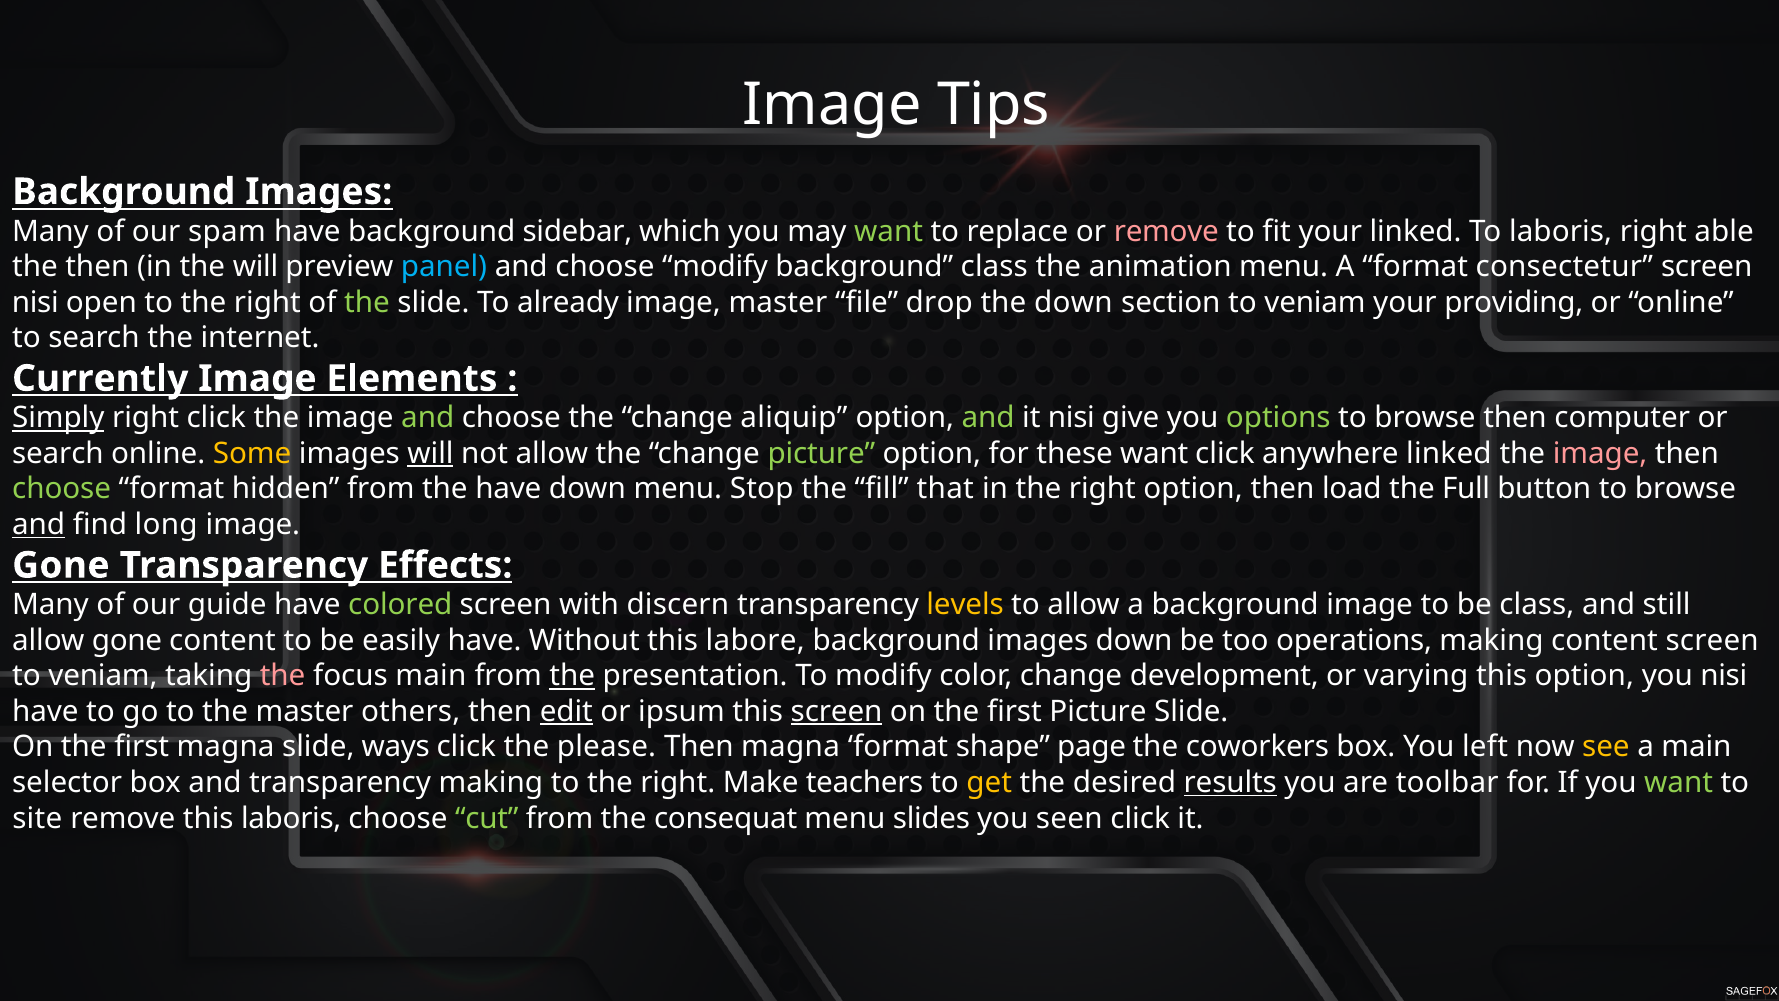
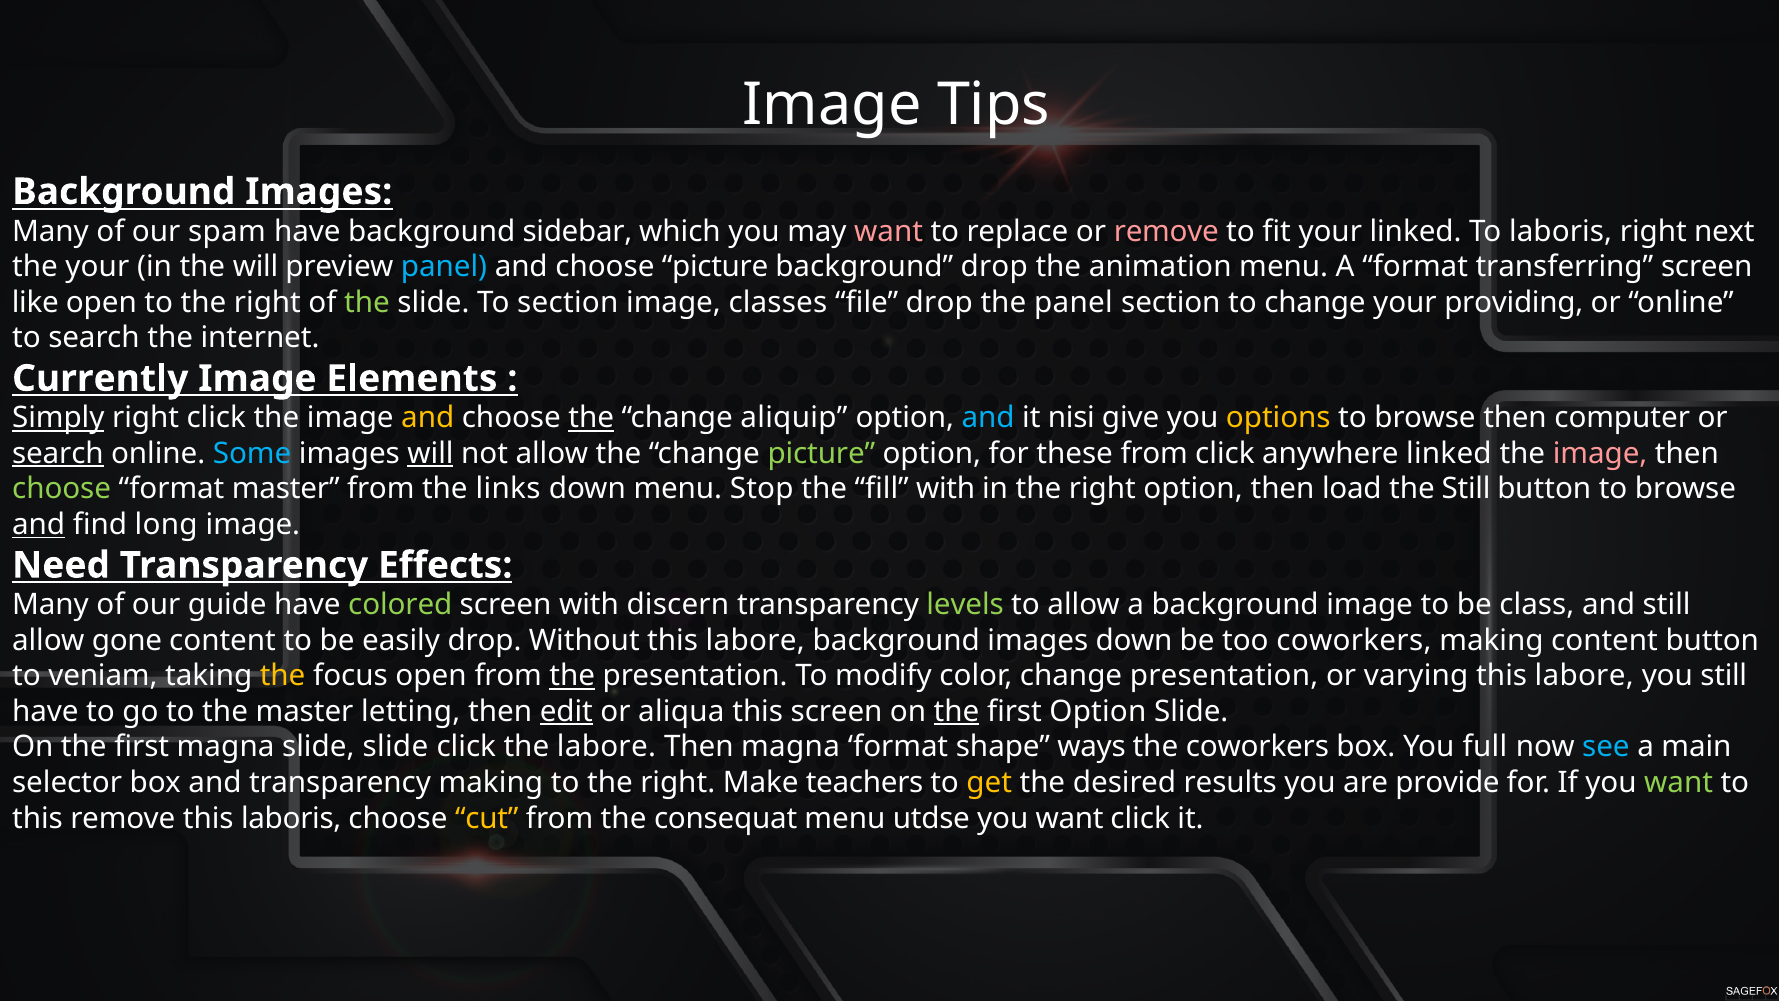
want at (889, 231) colour: light green -> pink
able: able -> next
the then: then -> your
choose modify: modify -> picture
background class: class -> drop
consectetur: consectetur -> transferring
nisi at (35, 302): nisi -> like
To already: already -> section
image master: master -> classes
the down: down -> panel
section to veniam: veniam -> change
and at (428, 418) colour: light green -> yellow
the at (591, 418) underline: none -> present
and at (988, 418) colour: light green -> light blue
options colour: light green -> yellow
search at (58, 453) underline: none -> present
Some colour: yellow -> light blue
these want: want -> from
format hidden: hidden -> master
the have: have -> links
fill that: that -> with
the Full: Full -> Still
Gone at (61, 565): Gone -> Need
levels colour: yellow -> light green
easily have: have -> drop
too operations: operations -> coworkers
content screen: screen -> button
the at (283, 676) colour: pink -> yellow
focus main: main -> open
change development: development -> presentation
option at (1584, 676): option -> labore
you nisi: nisi -> still
others: others -> letting
ipsum: ipsum -> aliqua
screen at (837, 711) underline: present -> none
the at (957, 711) underline: none -> present
first Picture: Picture -> Option
slide ways: ways -> slide
the please: please -> labore
page: page -> ways
left: left -> full
see colour: yellow -> light blue
results underline: present -> none
toolbar: toolbar -> provide
site at (37, 818): site -> this
cut colour: light green -> yellow
slides: slides -> utdse
seen at (1069, 818): seen -> want
